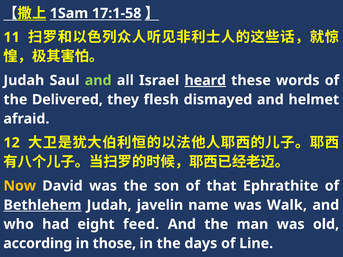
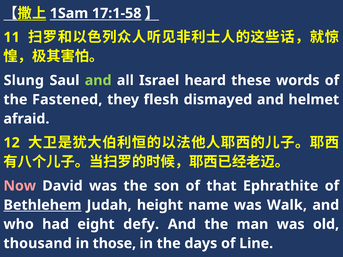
Judah at (24, 80): Judah -> Slung
heard underline: present -> none
Delivered: Delivered -> Fastened
Now colour: yellow -> pink
javelin: javelin -> height
feed: feed -> defy
according: according -> thousand
